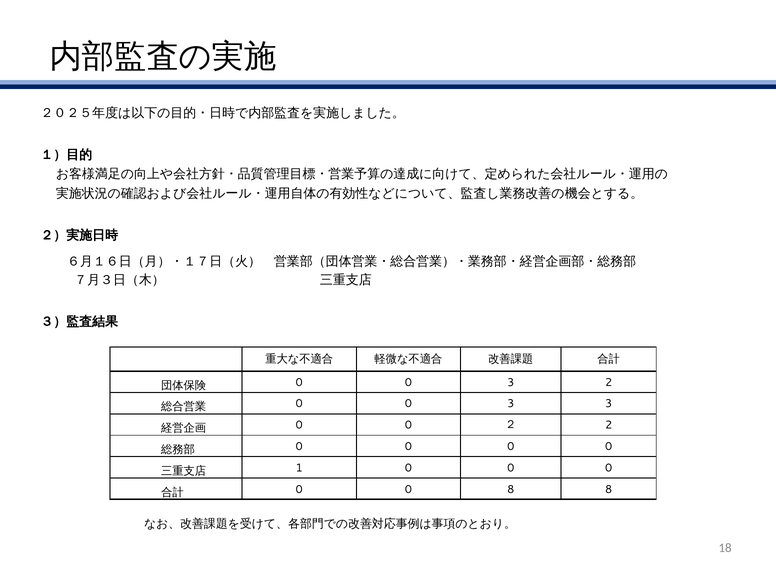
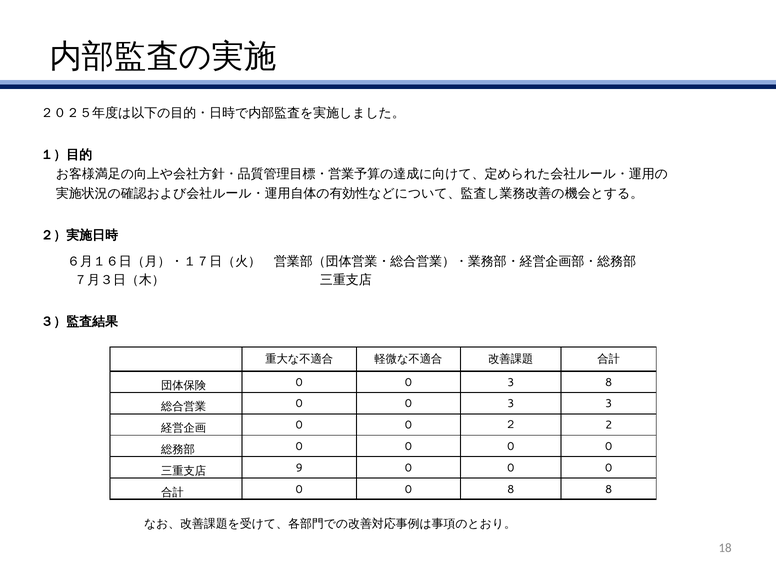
3 2: 2 -> 8
1: 1 -> 9
